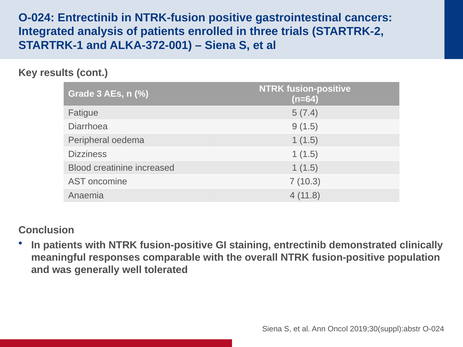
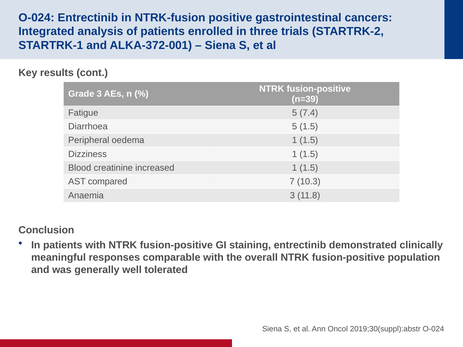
n=64: n=64 -> n=39
Diarrhoea 9: 9 -> 5
oncomine: oncomine -> compared
Anaemia 4: 4 -> 3
